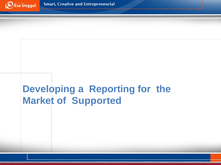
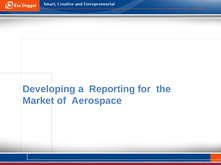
Supported: Supported -> Aerospace
